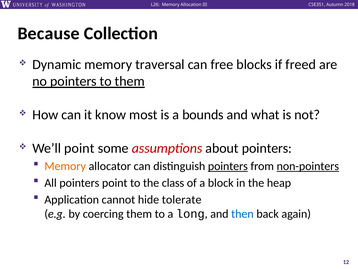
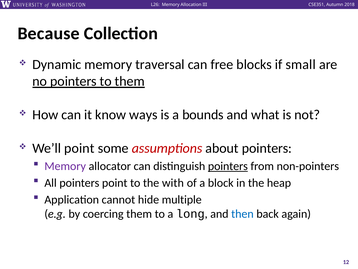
freed: freed -> small
most: most -> ways
Memory at (65, 166) colour: orange -> purple
non-pointers underline: present -> none
class: class -> with
tolerate: tolerate -> multiple
